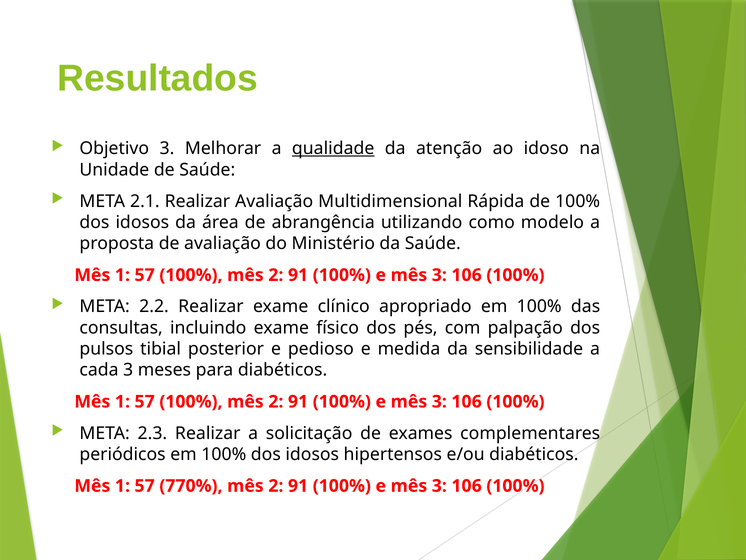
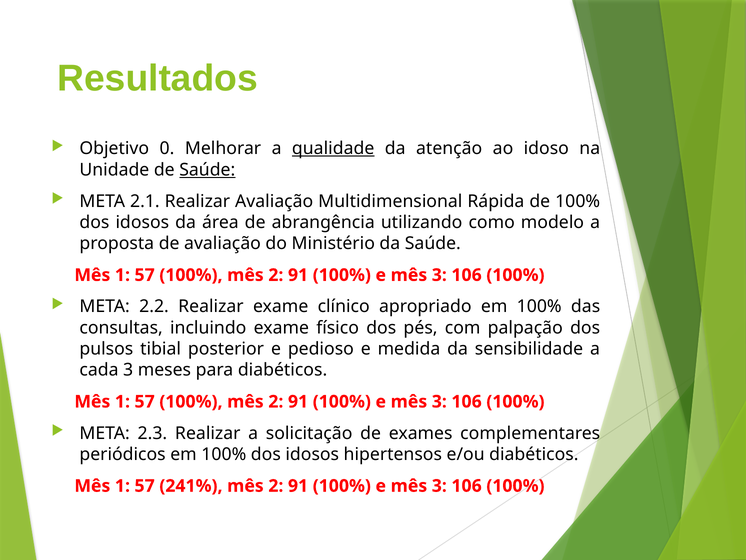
Objetivo 3: 3 -> 0
Saúde at (207, 170) underline: none -> present
770%: 770% -> 241%
